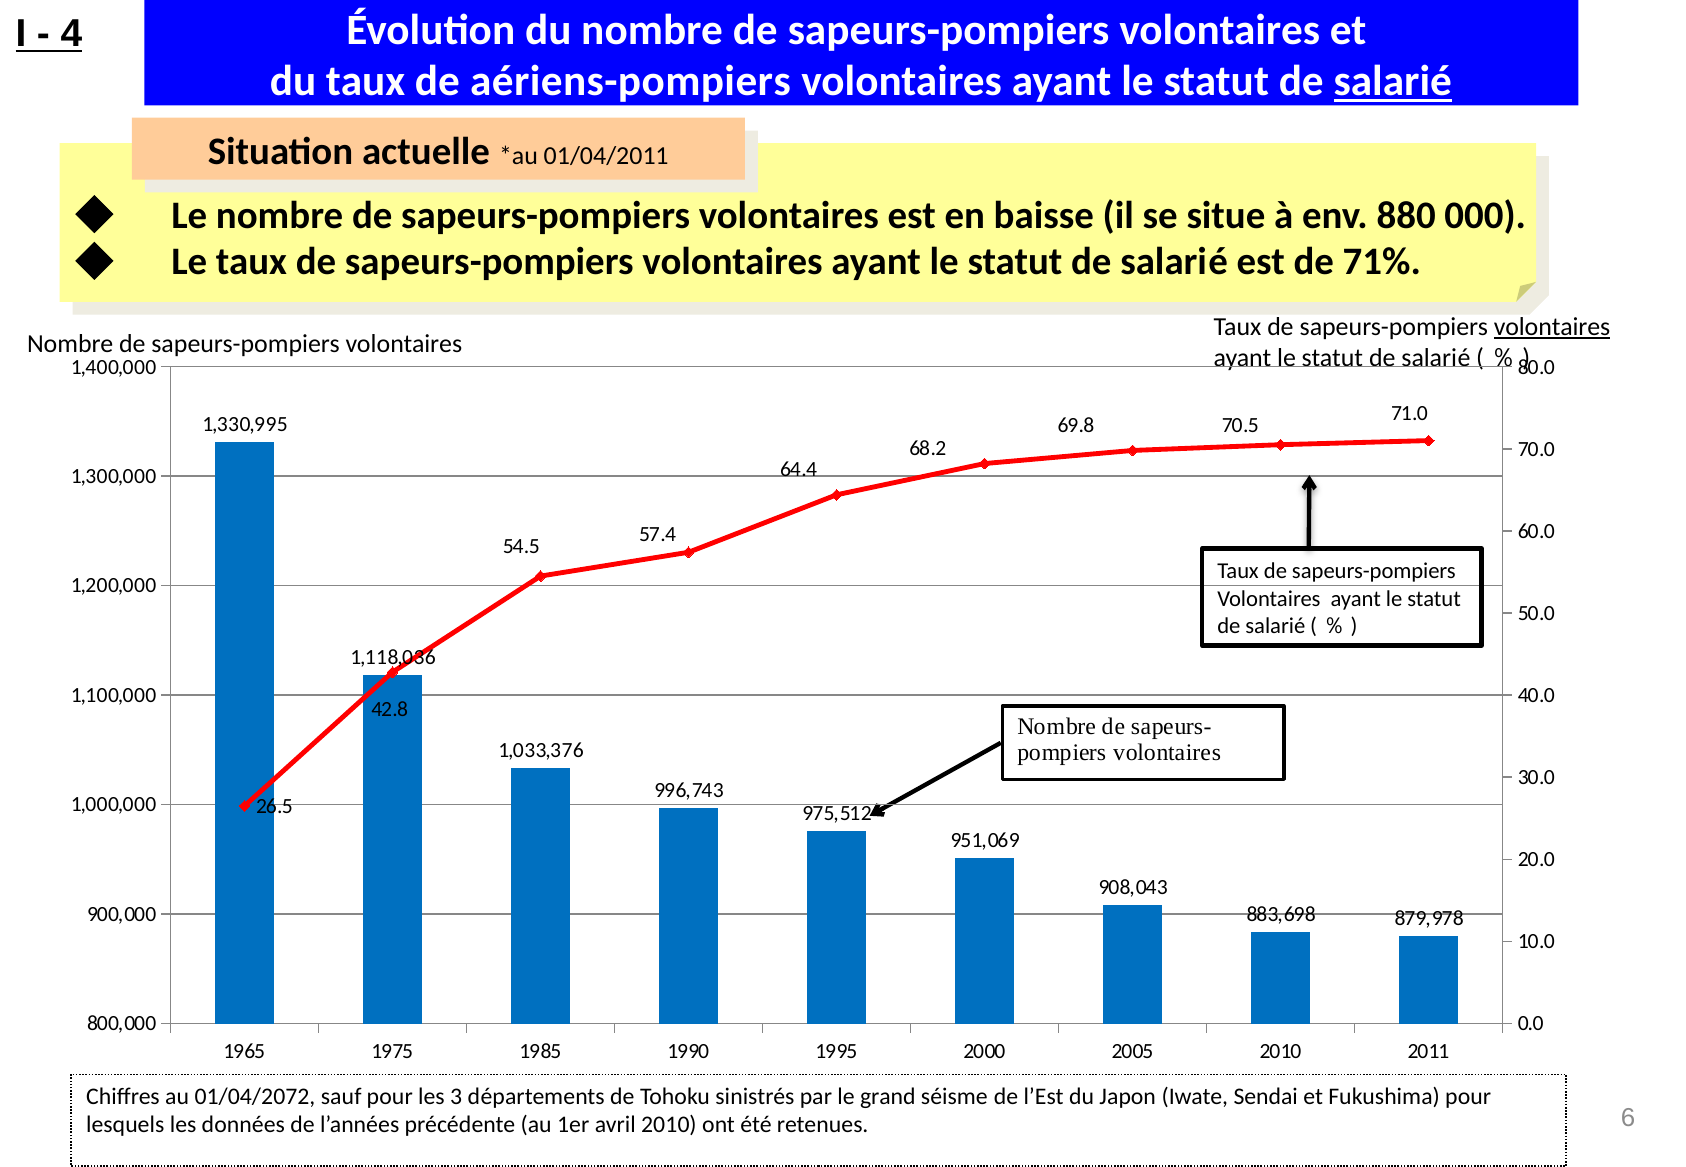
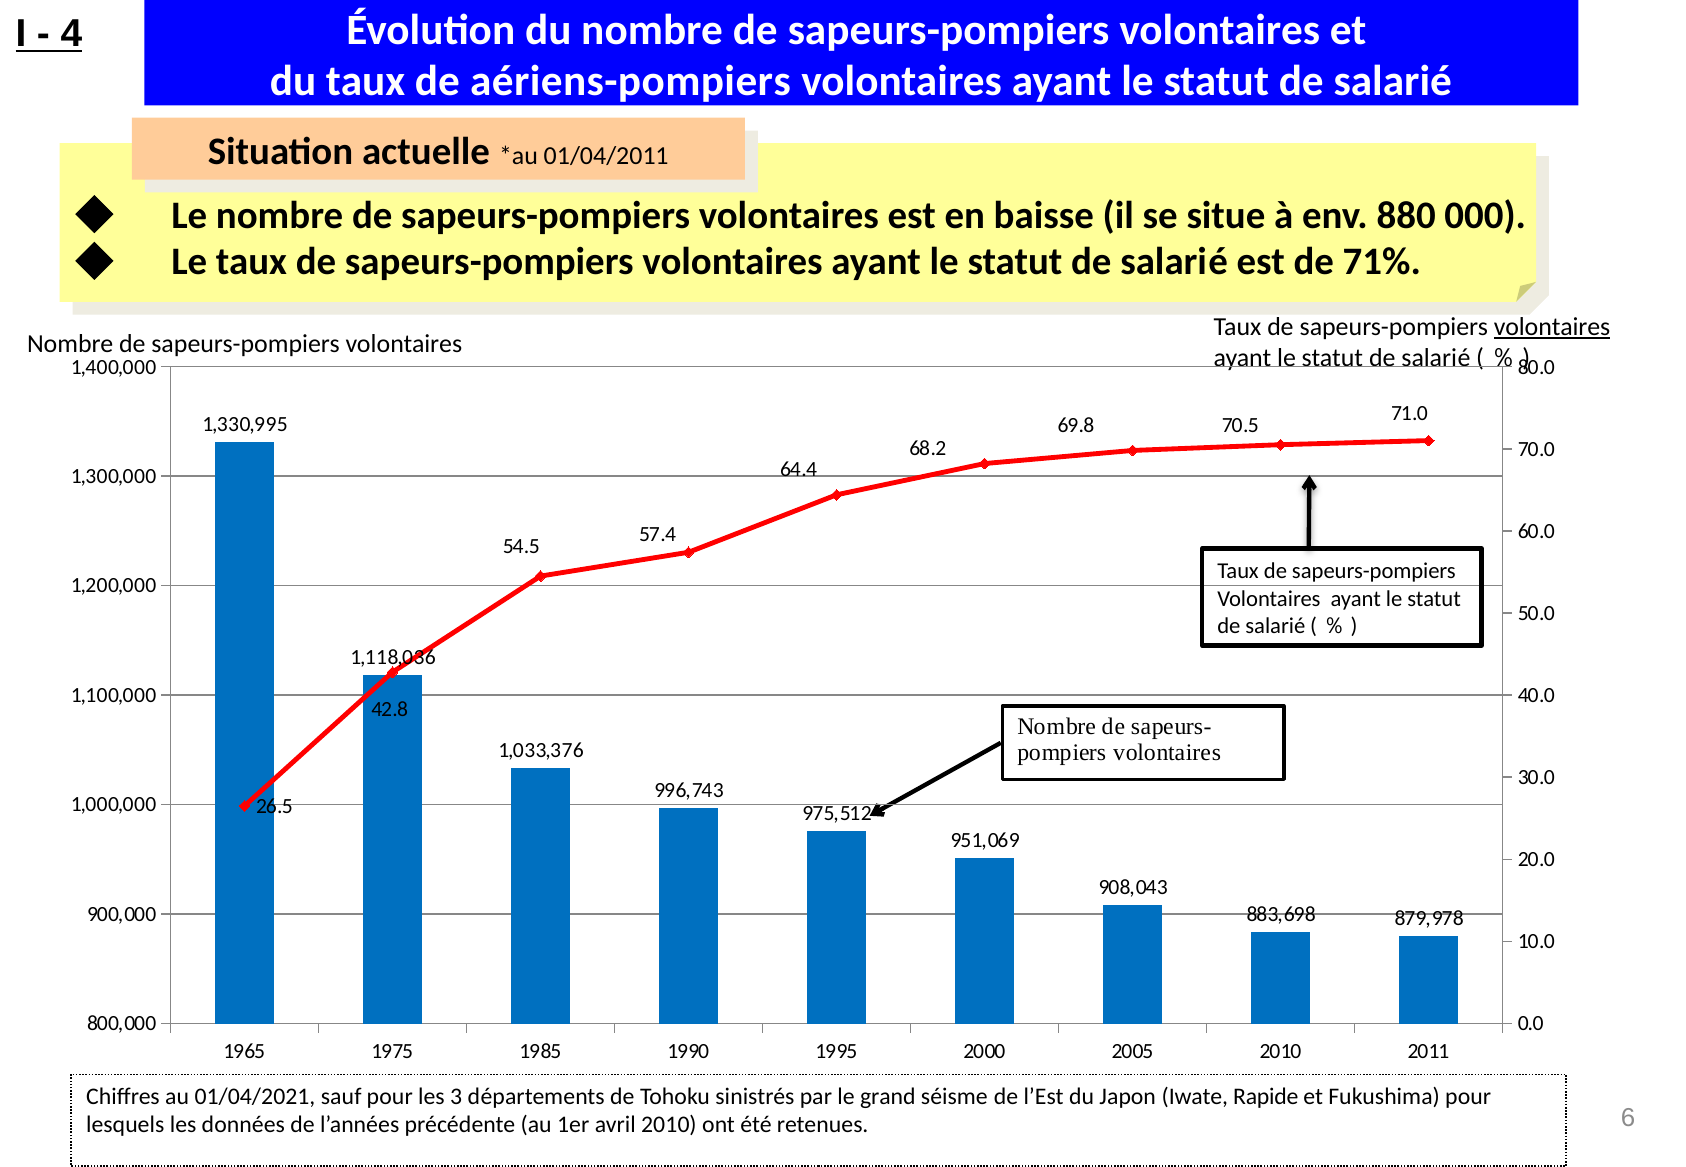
salarié at (1393, 82) underline: present -> none
01/04/2072: 01/04/2072 -> 01/04/2021
Sendai: Sendai -> Rapide
